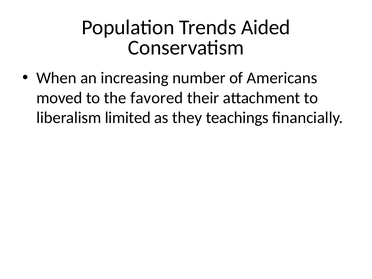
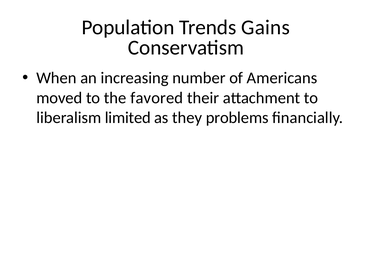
Aided: Aided -> Gains
teachings: teachings -> problems
